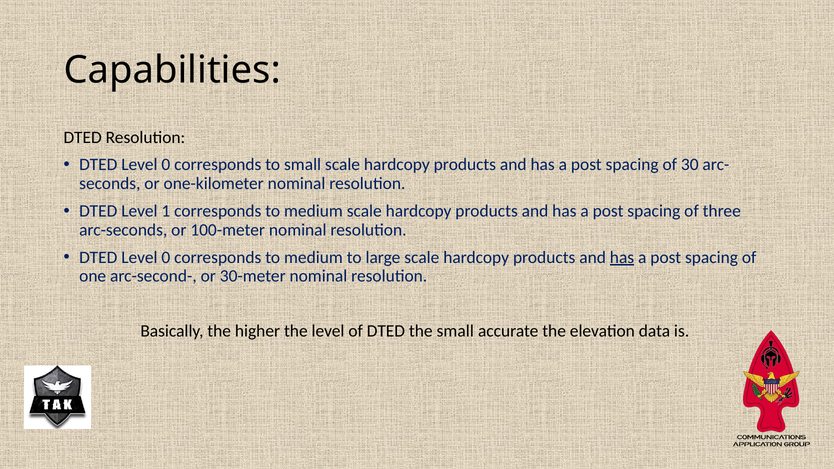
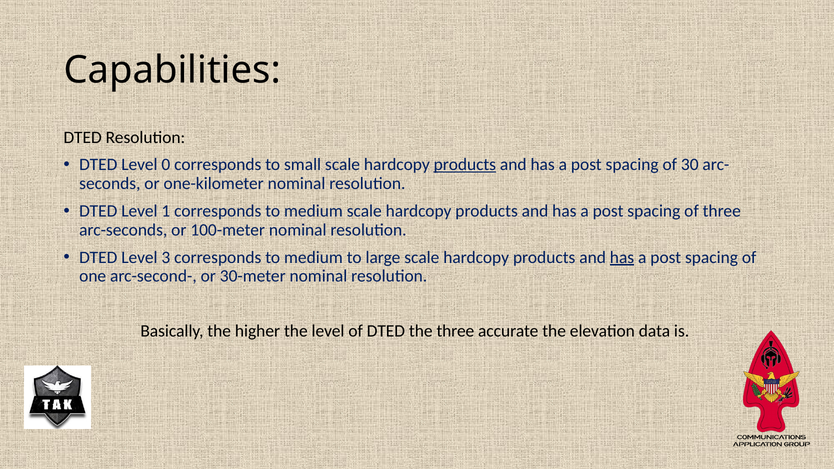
products at (465, 165) underline: none -> present
0 at (166, 257): 0 -> 3
the small: small -> three
